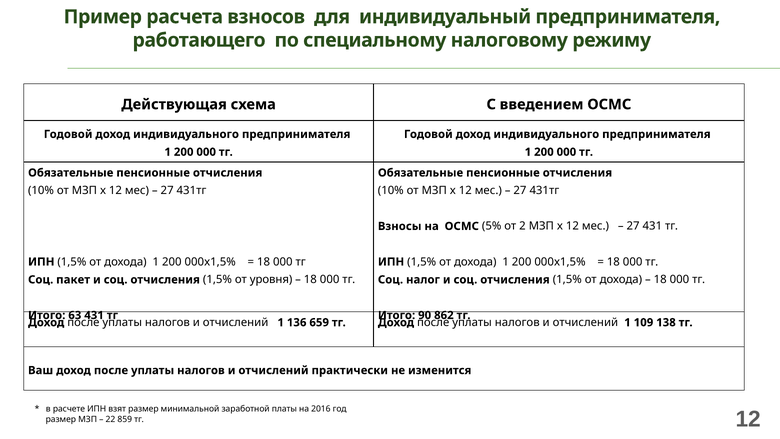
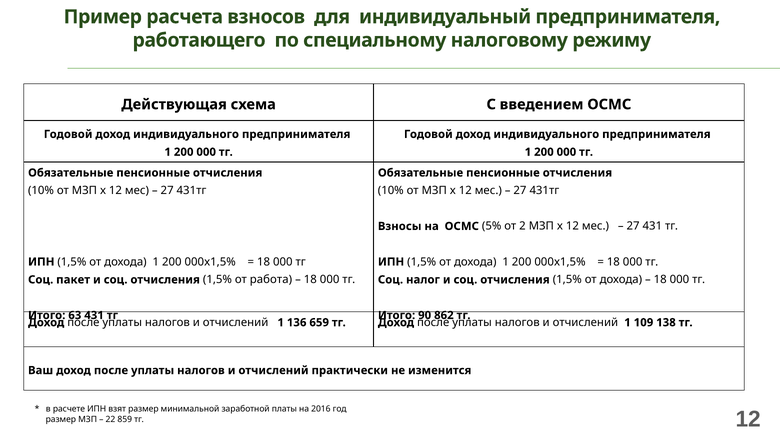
уровня: уровня -> работа
